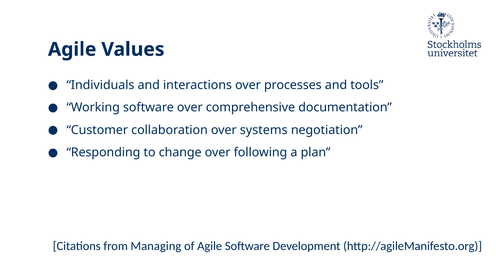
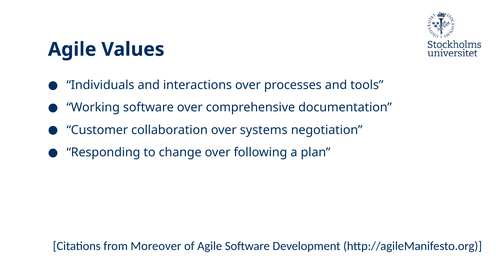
Managing: Managing -> Moreover
